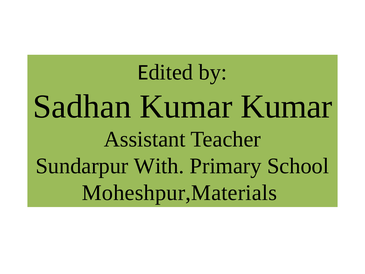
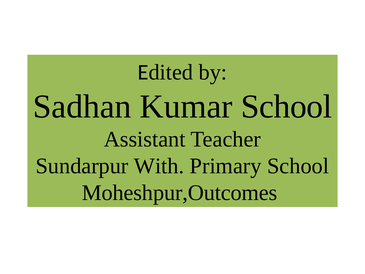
Kumar Kumar: Kumar -> School
Moheshpur,Materials: Moheshpur,Materials -> Moheshpur,Outcomes
